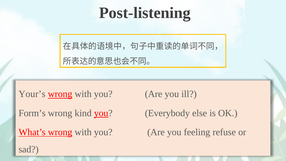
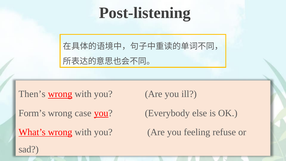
Your’s: Your’s -> Then’s
kind: kind -> case
